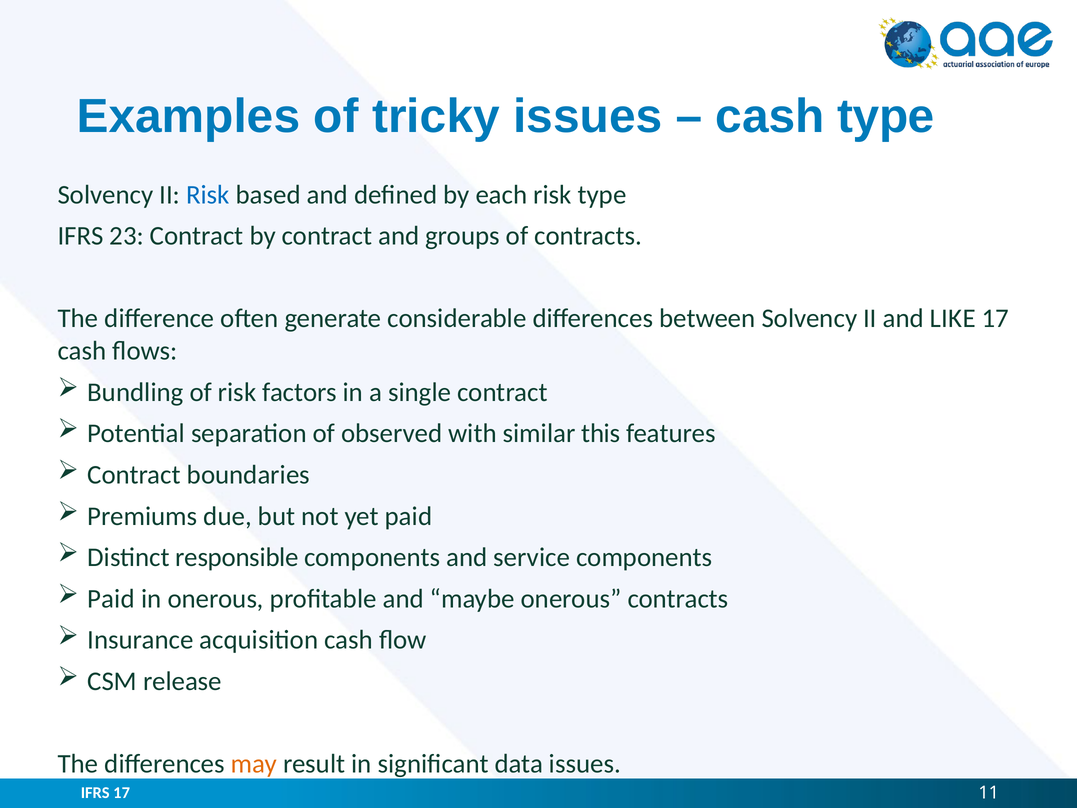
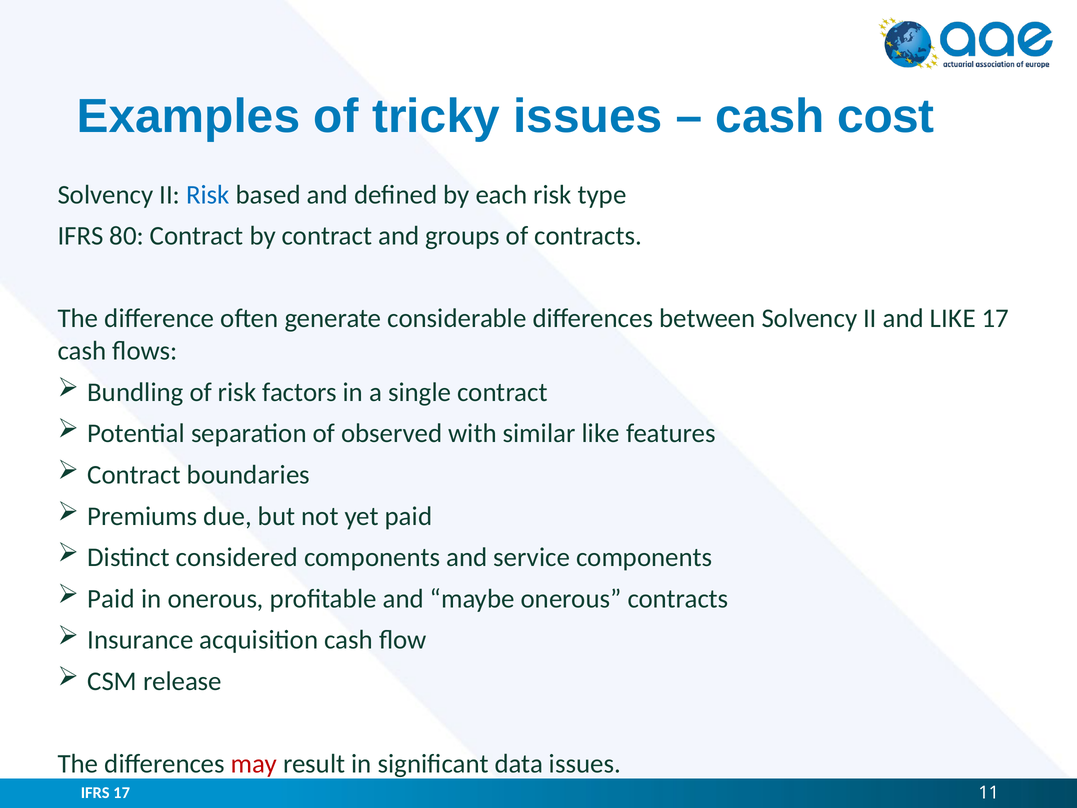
cash type: type -> cost
23: 23 -> 80
similar this: this -> like
responsible: responsible -> considered
may colour: orange -> red
